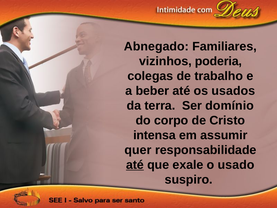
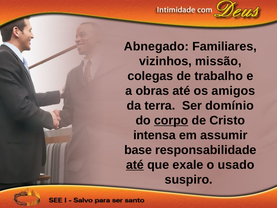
poderia: poderia -> missão
beber: beber -> obras
usados: usados -> amigos
corpo underline: none -> present
quer: quer -> base
